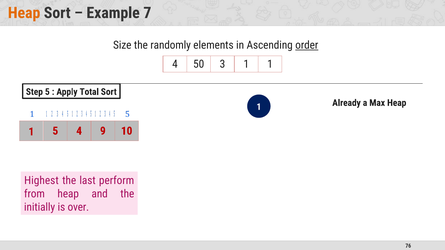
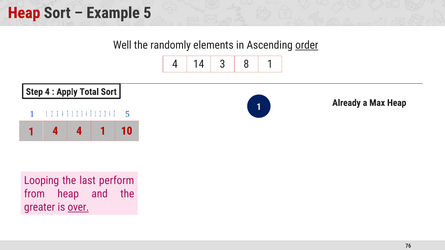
Heap at (24, 13) colour: orange -> red
7: 7 -> 5
Size: Size -> Well
50: 50 -> 14
3 1: 1 -> 8
Step 5: 5 -> 4
5 at (55, 131): 5 -> 4
4 9: 9 -> 1
Highest: Highest -> Looping
initially: initially -> greater
over underline: none -> present
